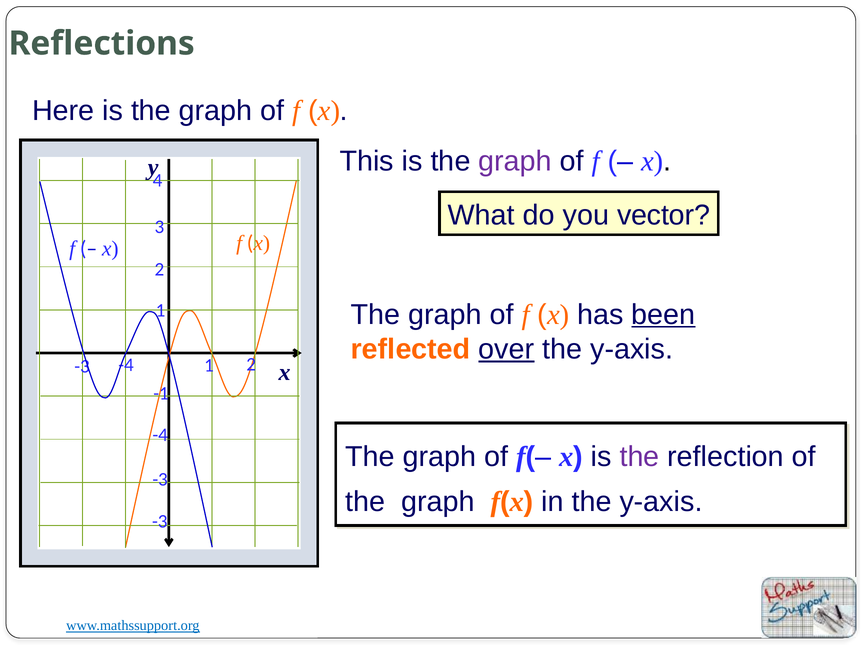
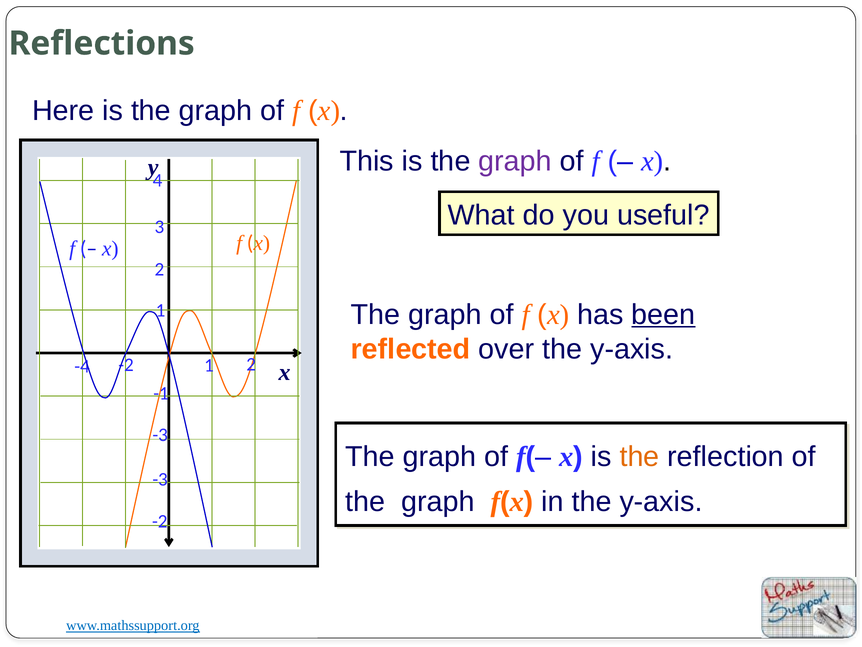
vector: vector -> useful
over underline: present -> none
-4 at (126, 365): -4 -> -2
-3 at (82, 366): -3 -> -4
-4 at (160, 435): -4 -> -3
the at (640, 456) colour: purple -> orange
-3 at (160, 521): -3 -> -2
